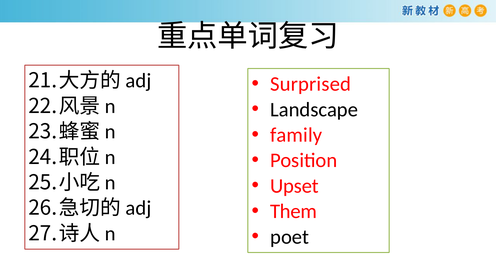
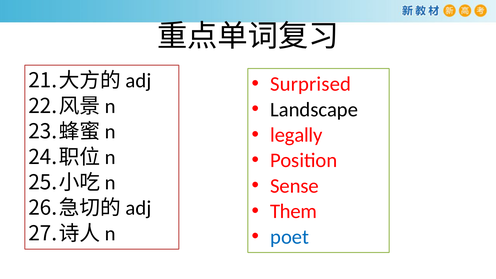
family: family -> legally
Upset: Upset -> Sense
poet colour: black -> blue
